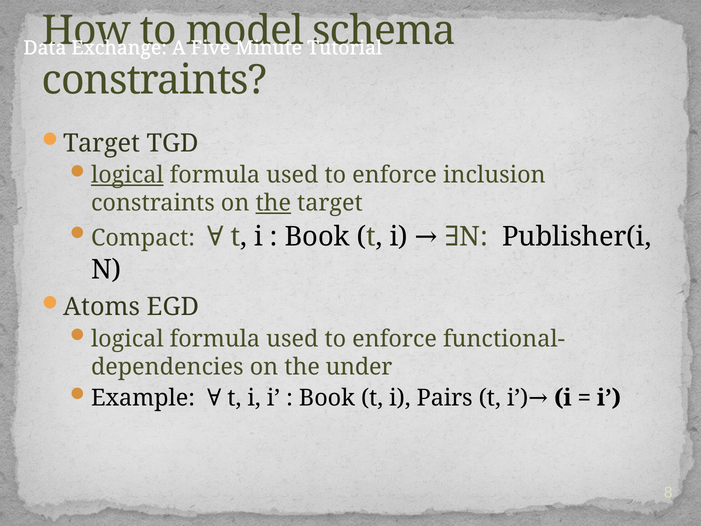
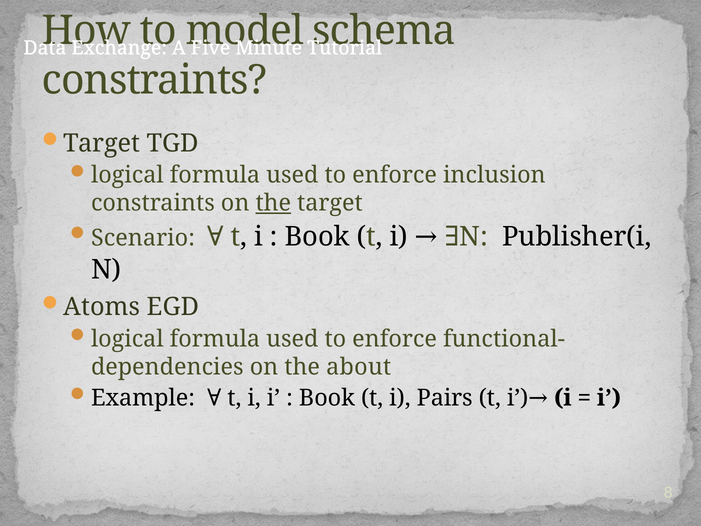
logical at (127, 175) underline: present -> none
Compact: Compact -> Scenario
under: under -> about
